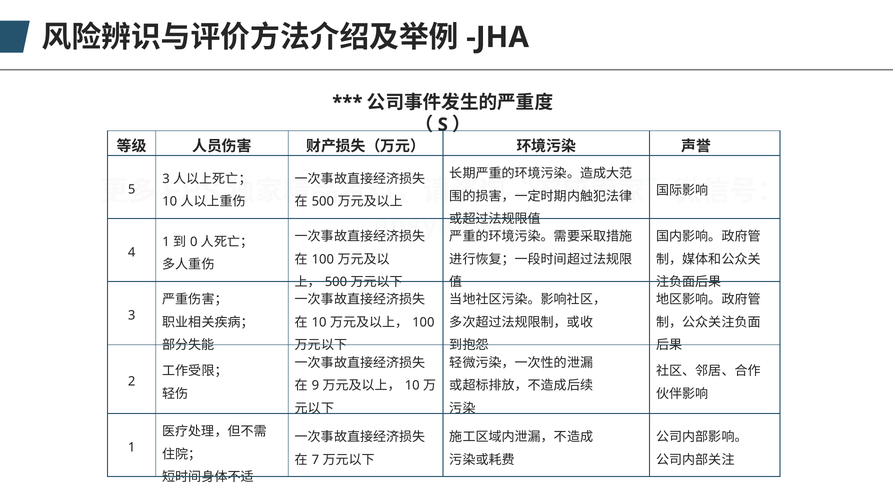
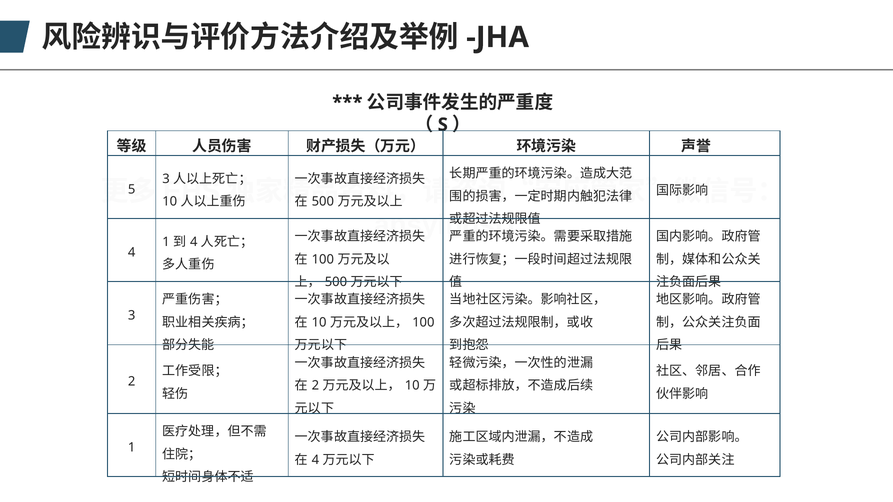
0 at (194, 242): 0 -> 4
9 at (315, 386): 9 -> 2
7 at (315, 460): 7 -> 4
